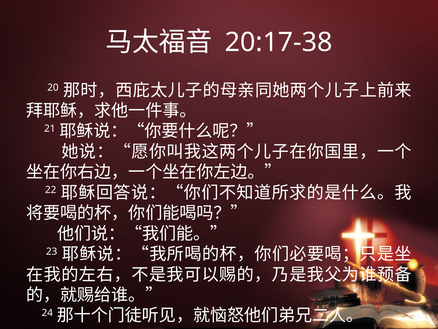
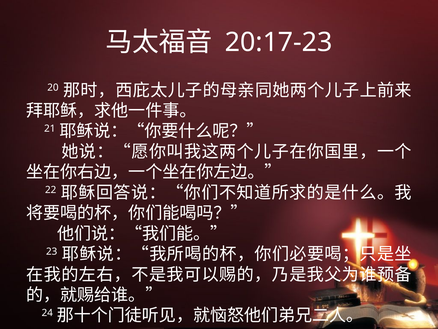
20:17-38: 20:17-38 -> 20:17-23
